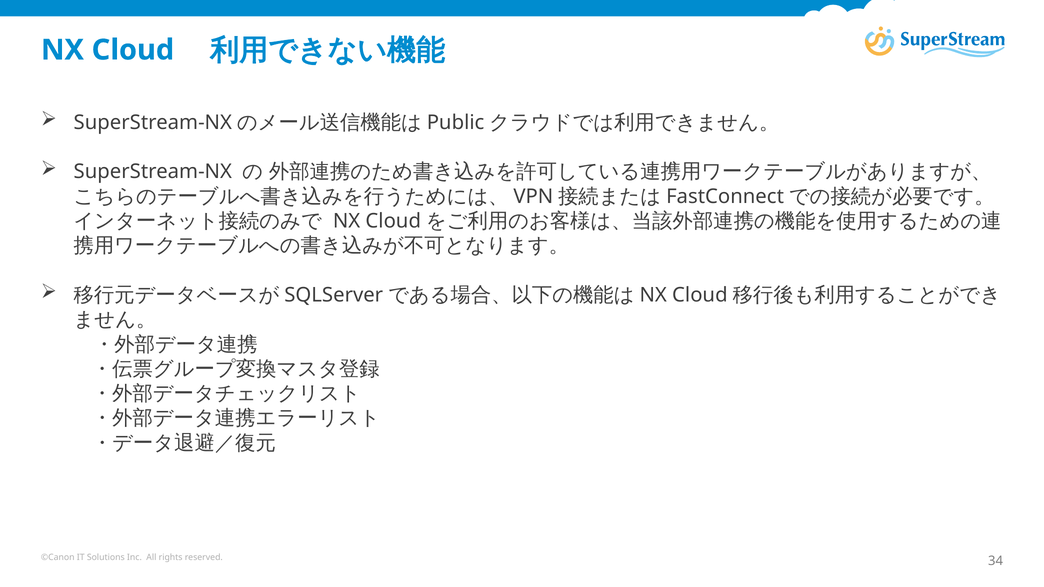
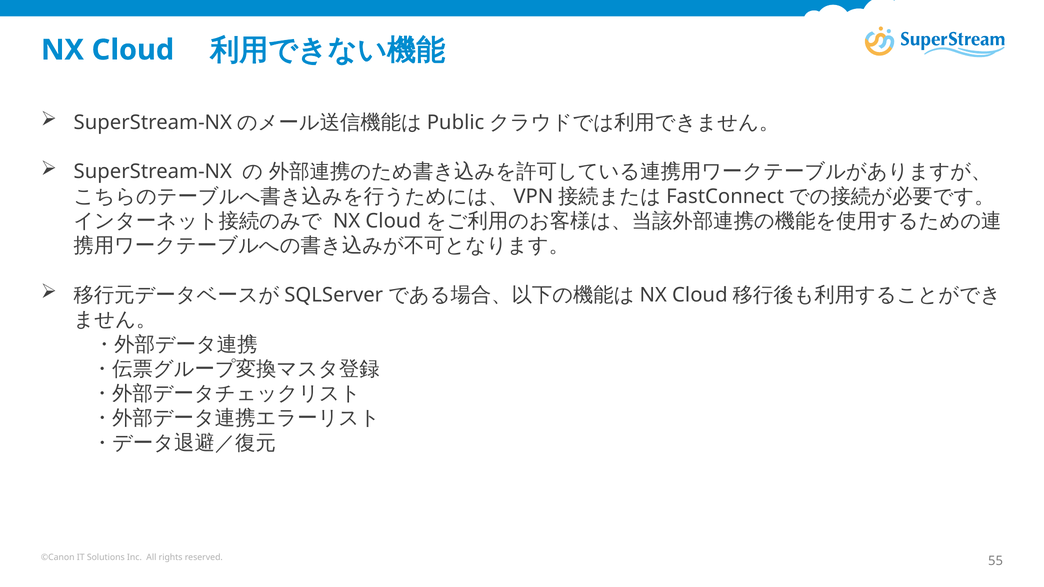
34: 34 -> 55
